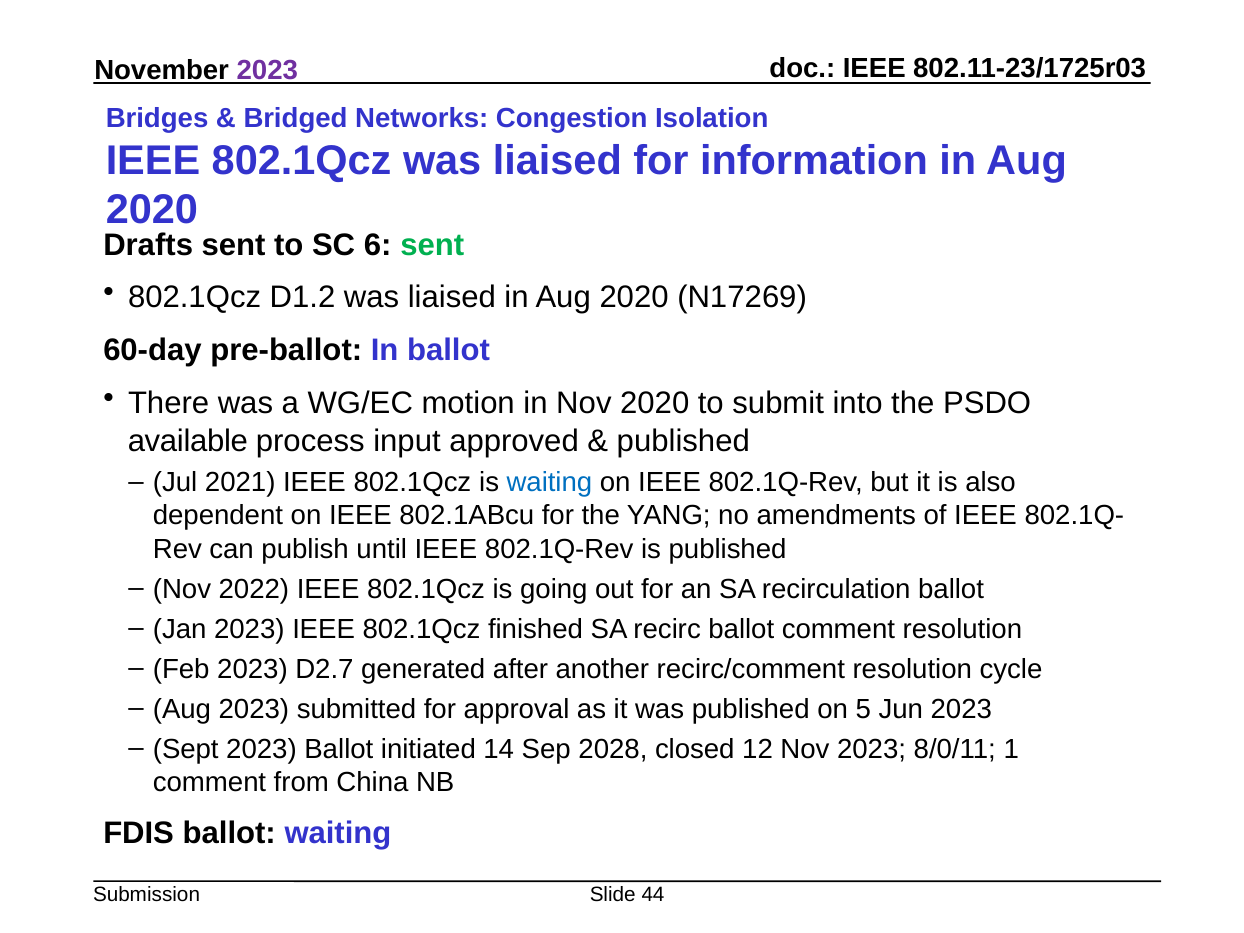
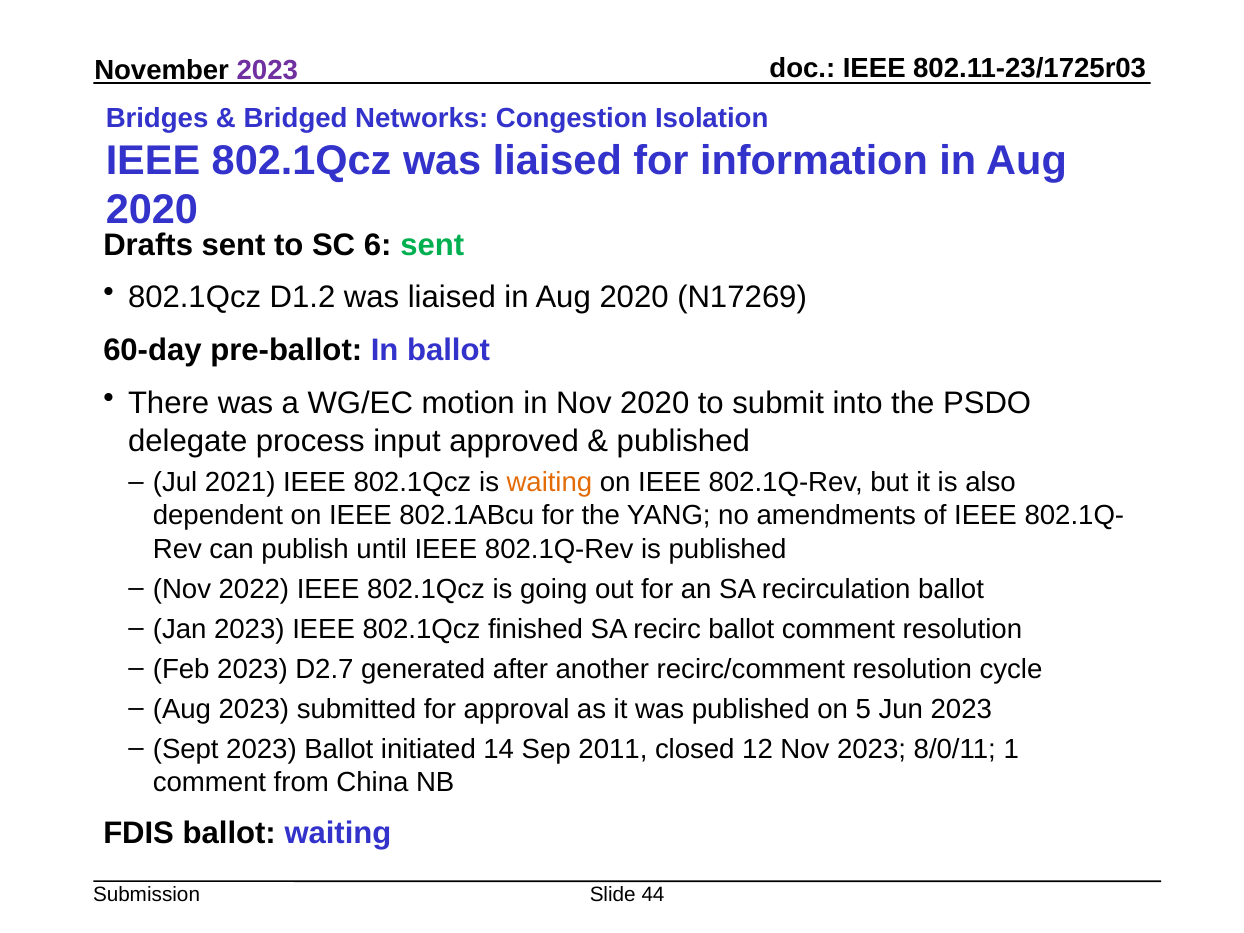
available: available -> delegate
waiting at (549, 483) colour: blue -> orange
2028: 2028 -> 2011
